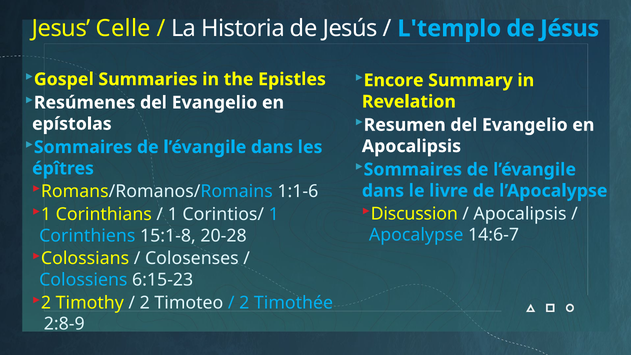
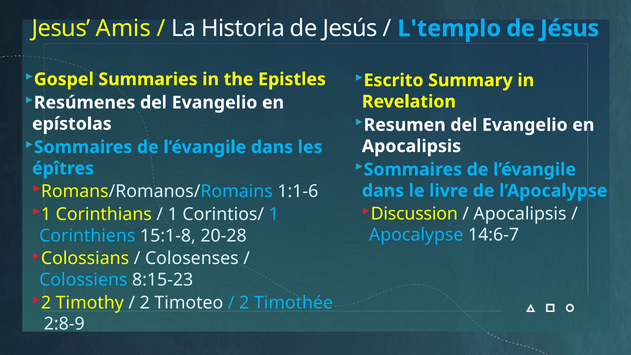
Celle: Celle -> Amis
Encore: Encore -> Escrito
6:15-23: 6:15-23 -> 8:15-23
